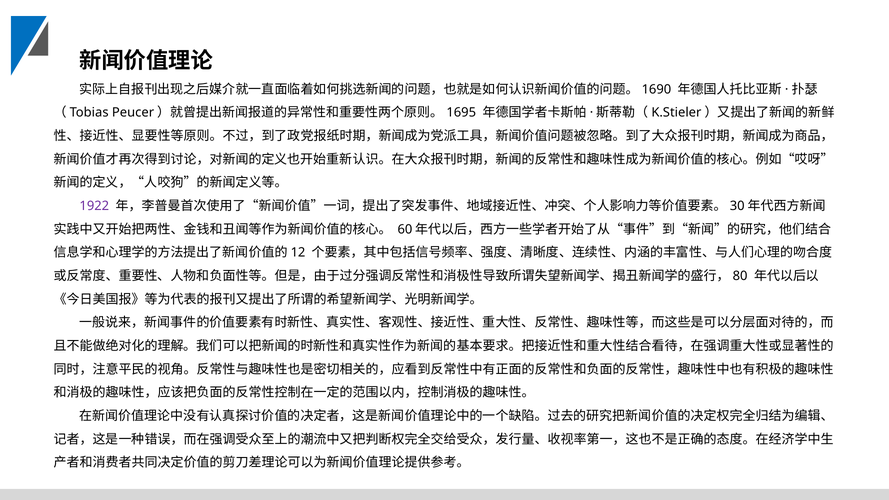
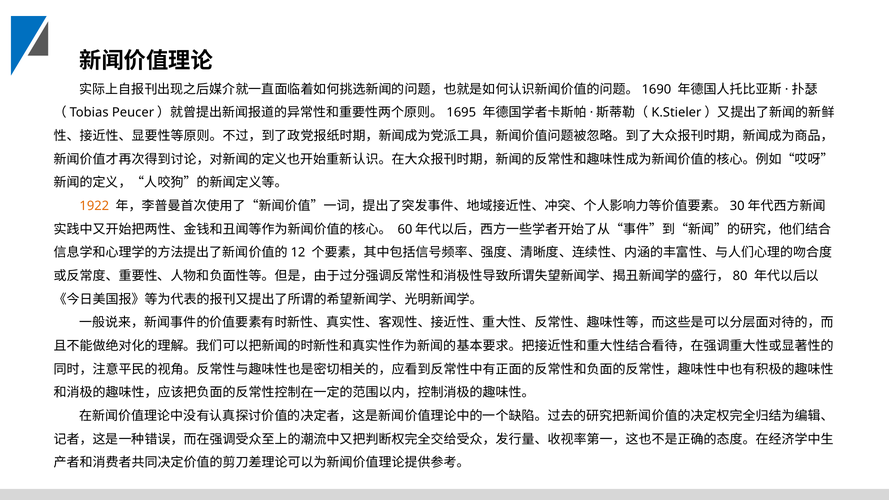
1922 colour: purple -> orange
